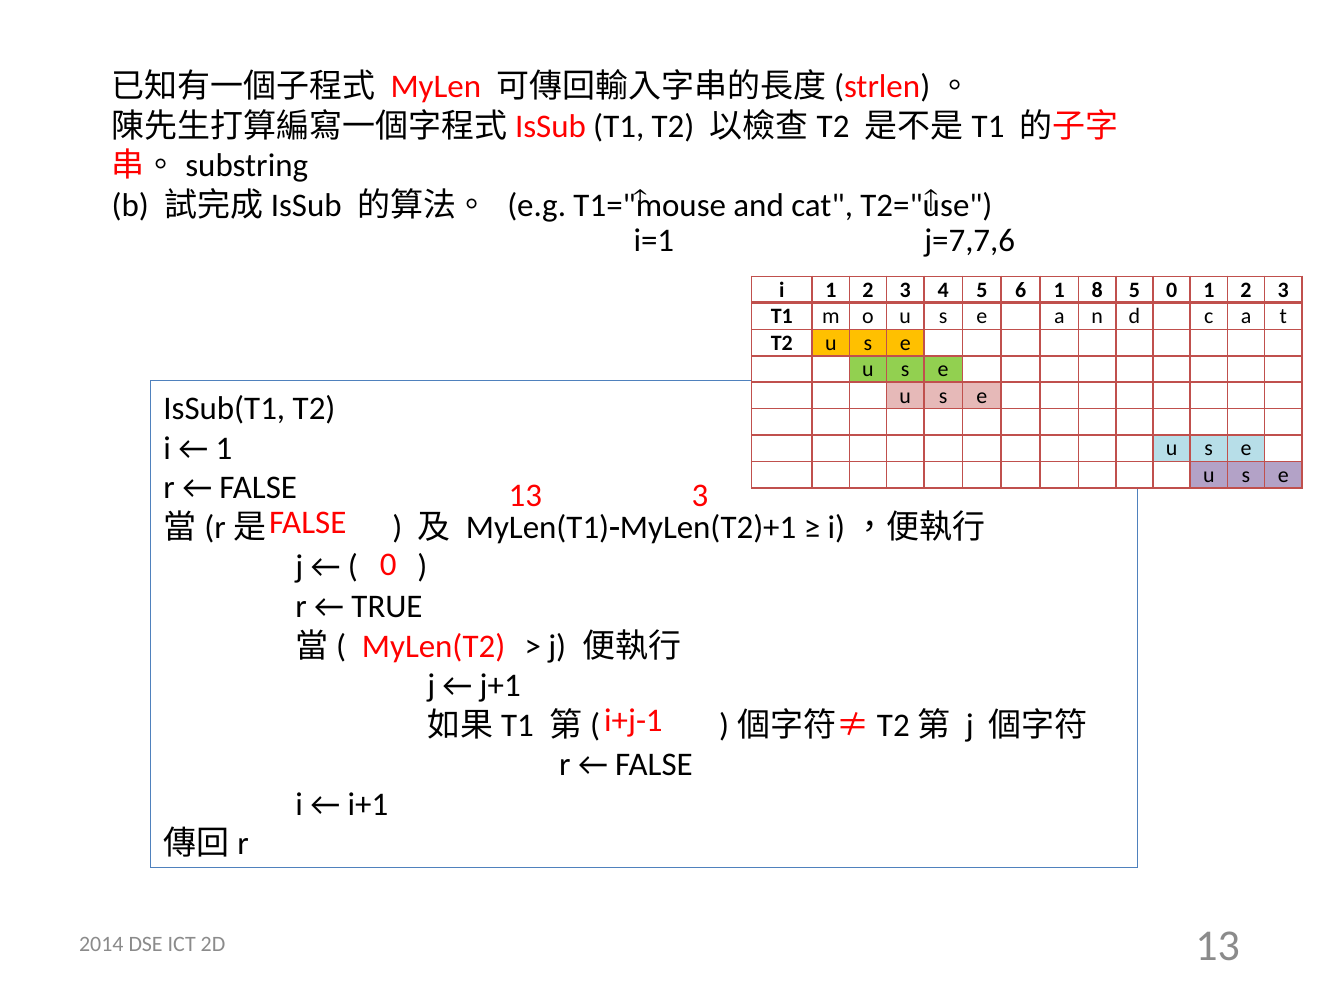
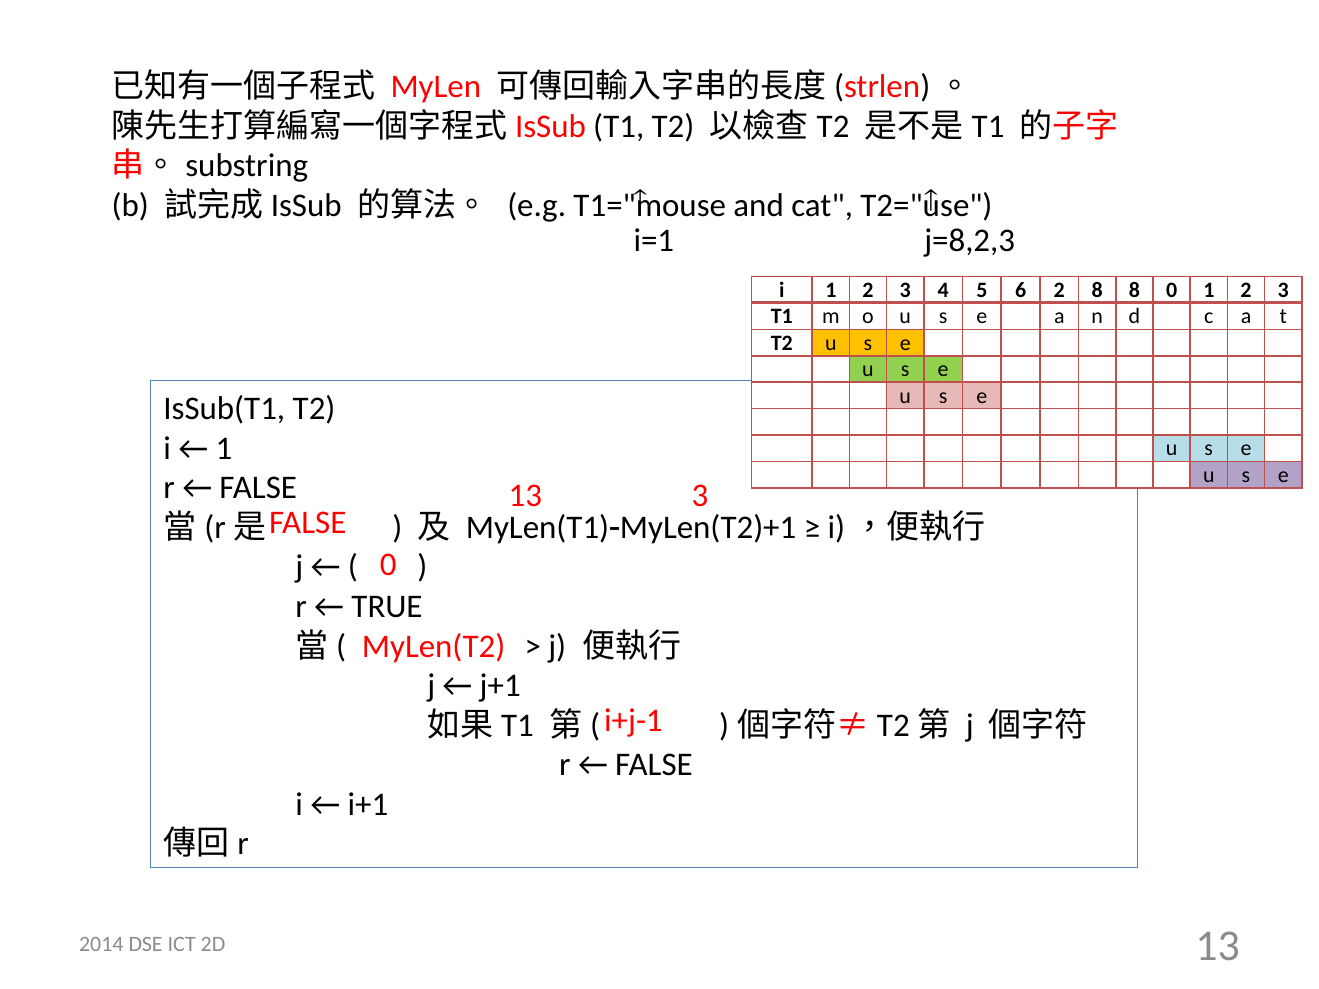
j=7,7,6: j=7,7,6 -> j=8,2,3
6 1: 1 -> 2
8 5: 5 -> 8
